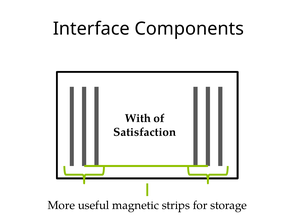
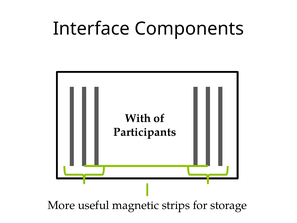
Satisfaction: Satisfaction -> Participants
